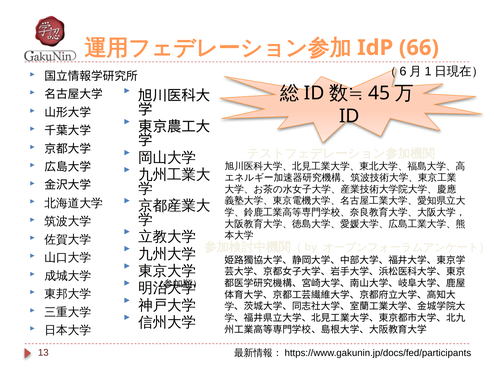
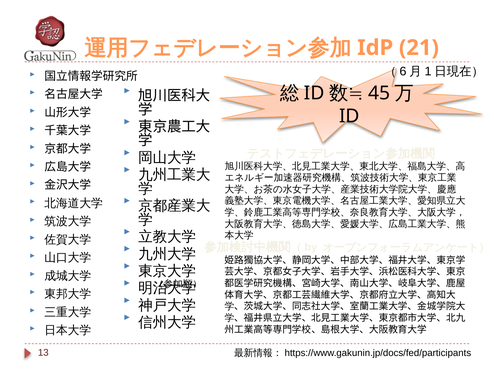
66: 66 -> 21
